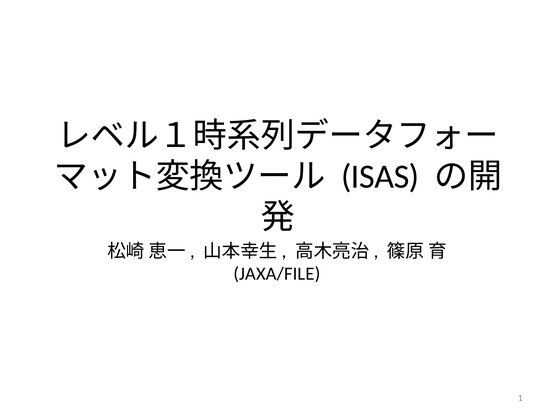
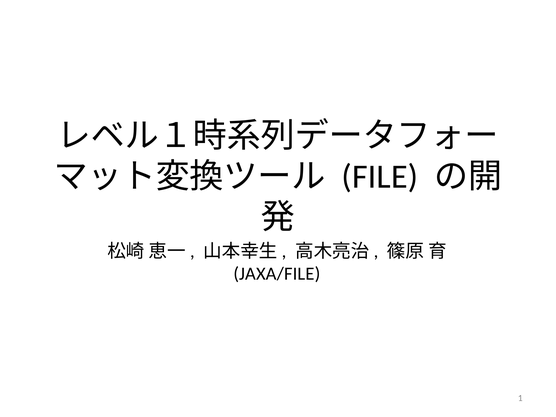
ISAS: ISAS -> FILE
